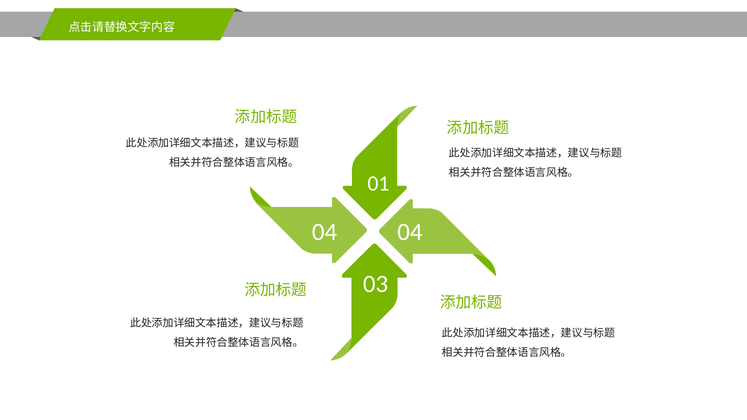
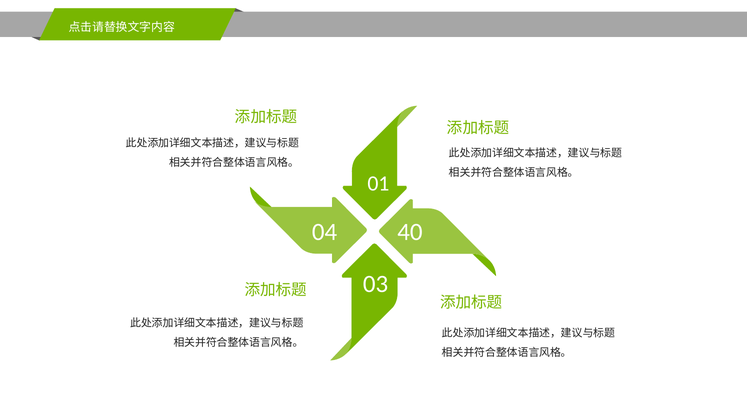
04 04: 04 -> 40
